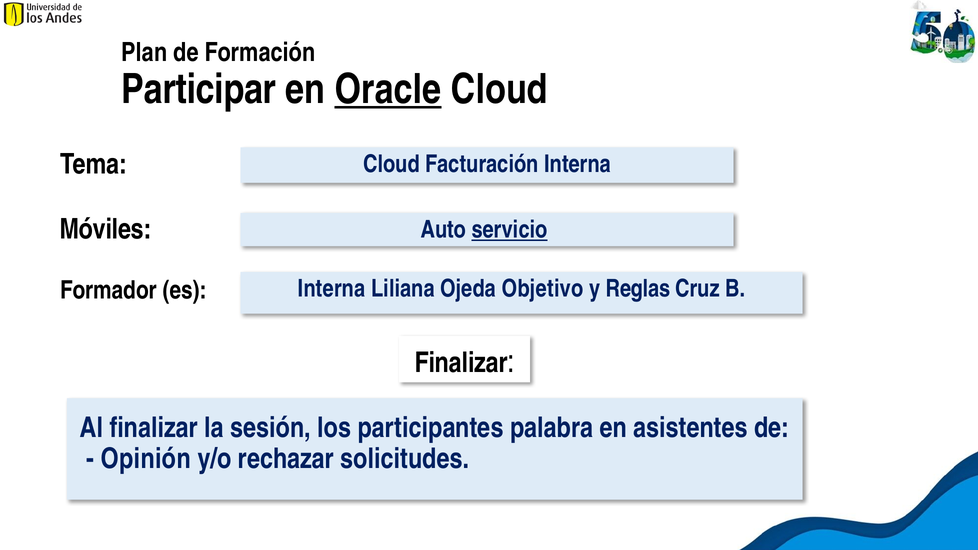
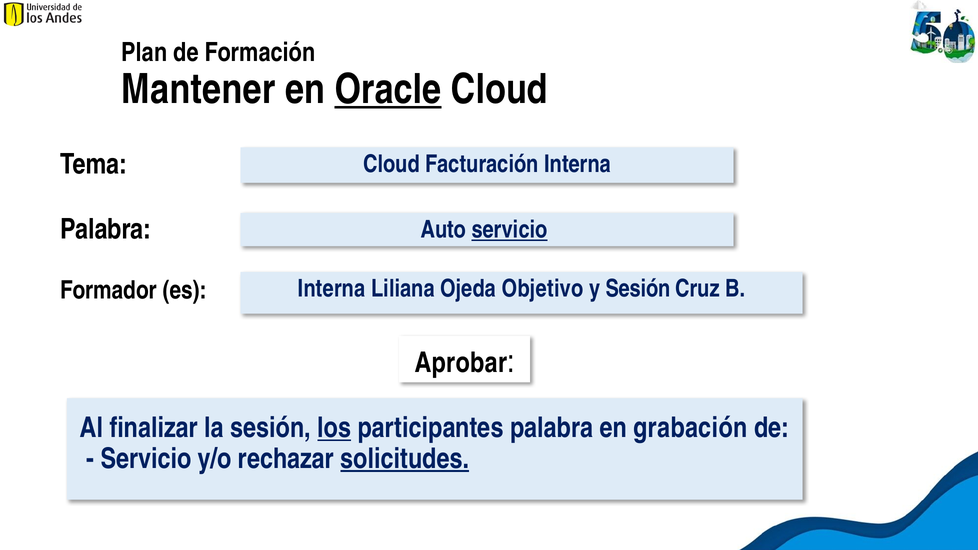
Participar: Participar -> Mantener
Móviles at (106, 229): Móviles -> Palabra
y Reglas: Reglas -> Sesión
Finalizar at (461, 363): Finalizar -> Aprobar
los underline: none -> present
asistentes: asistentes -> grabación
Opinión at (146, 459): Opinión -> Servicio
solicitudes underline: none -> present
